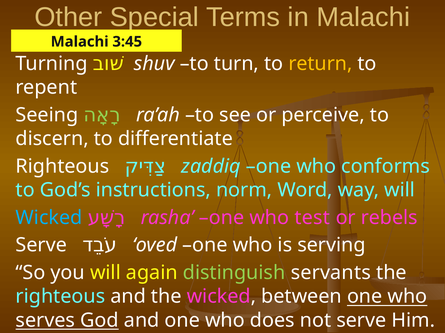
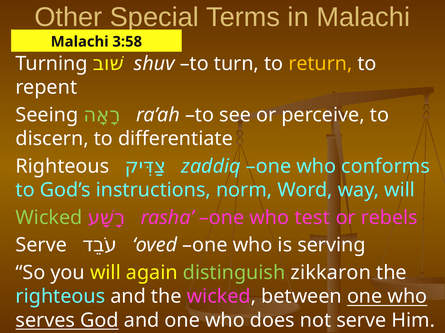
3:45: 3:45 -> 3:58
Wicked at (49, 218) colour: light blue -> light green
servants: servants -> zikkaron
